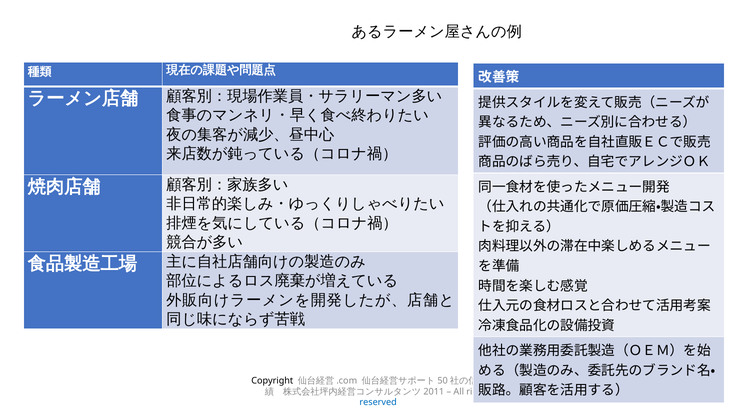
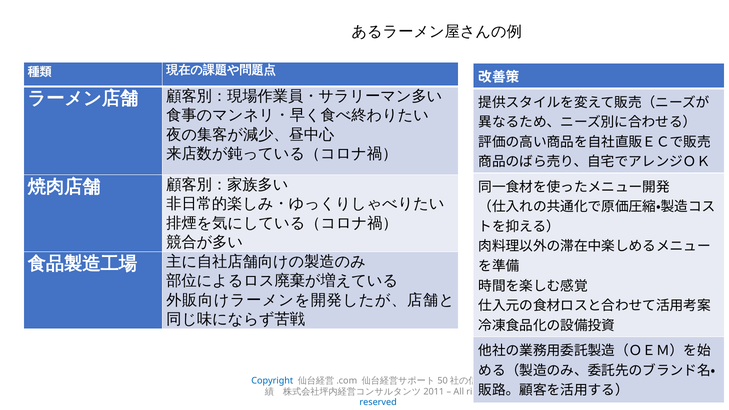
Copyright colour: black -> blue
